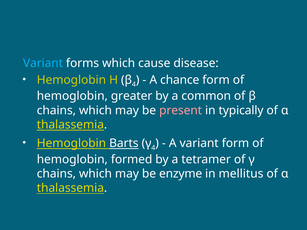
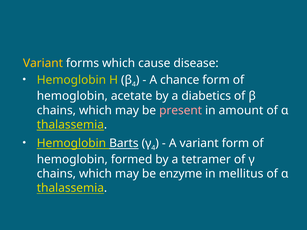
Variant at (43, 63) colour: light blue -> yellow
greater: greater -> acetate
common: common -> diabetics
typically: typically -> amount
